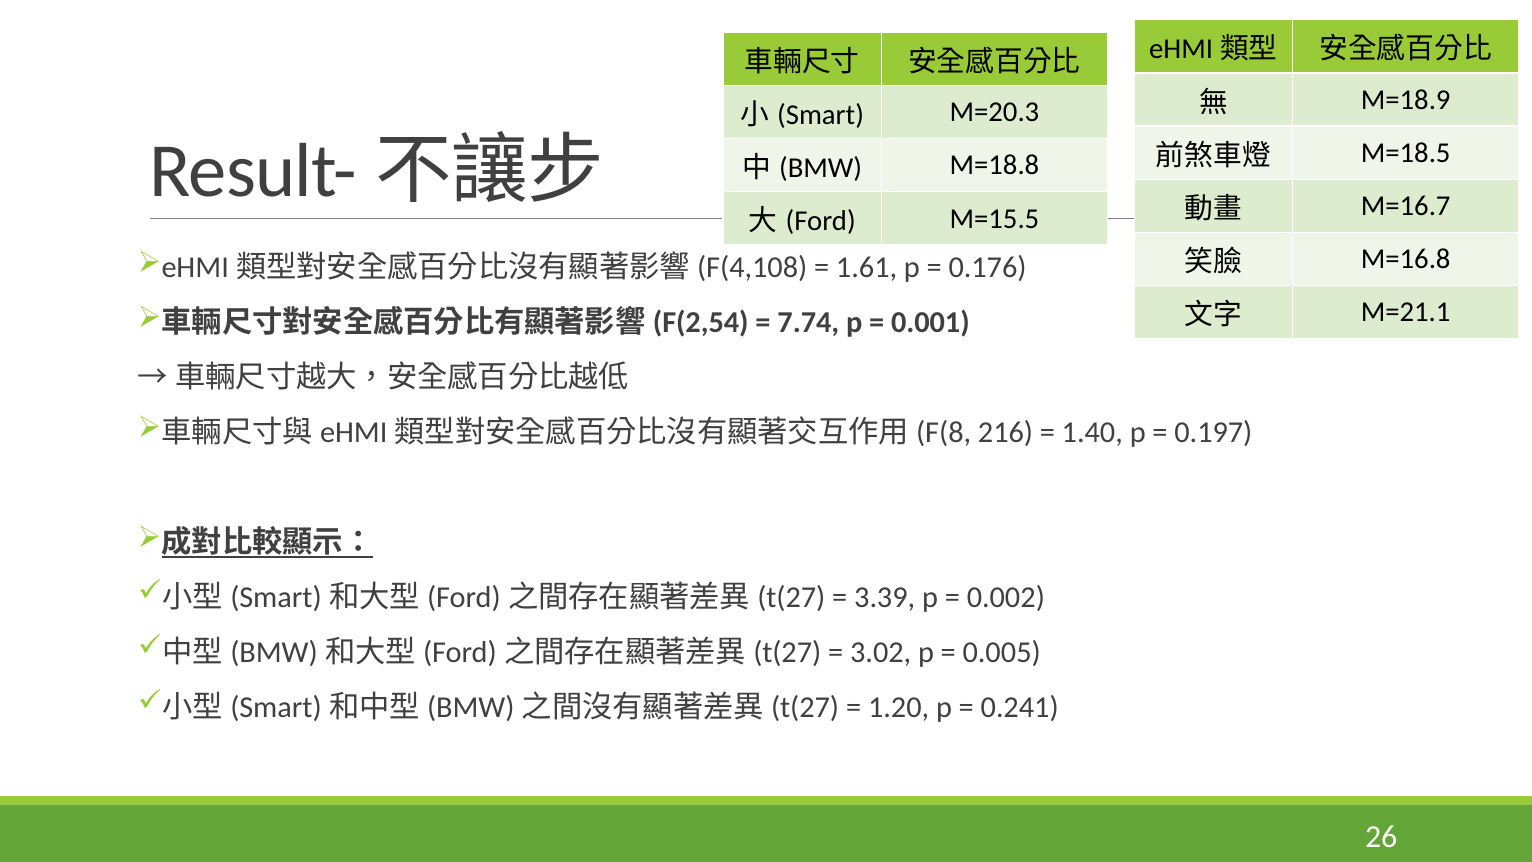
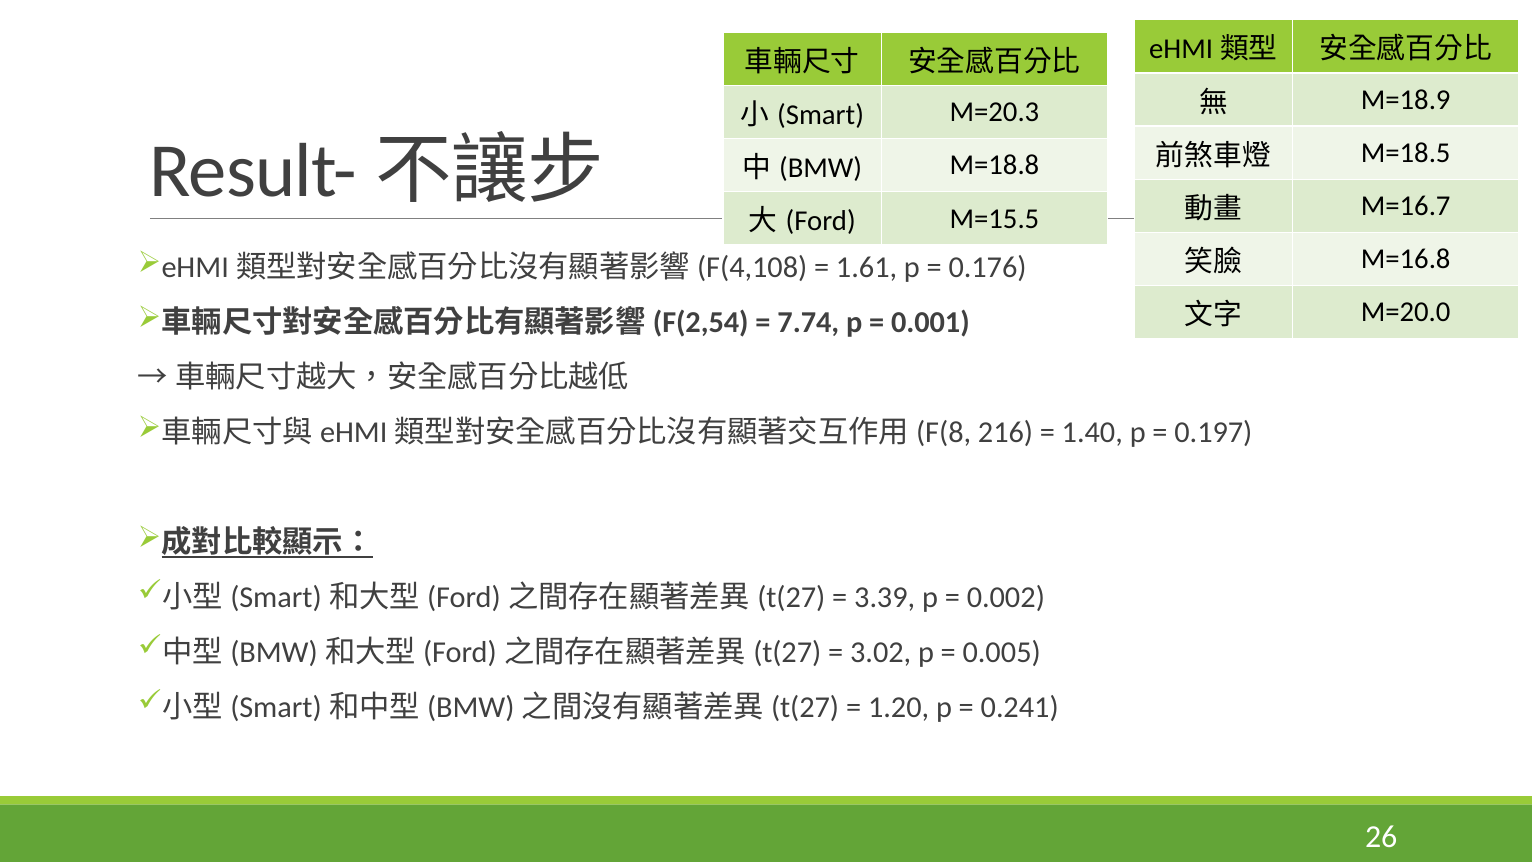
M=21.1: M=21.1 -> M=20.0
